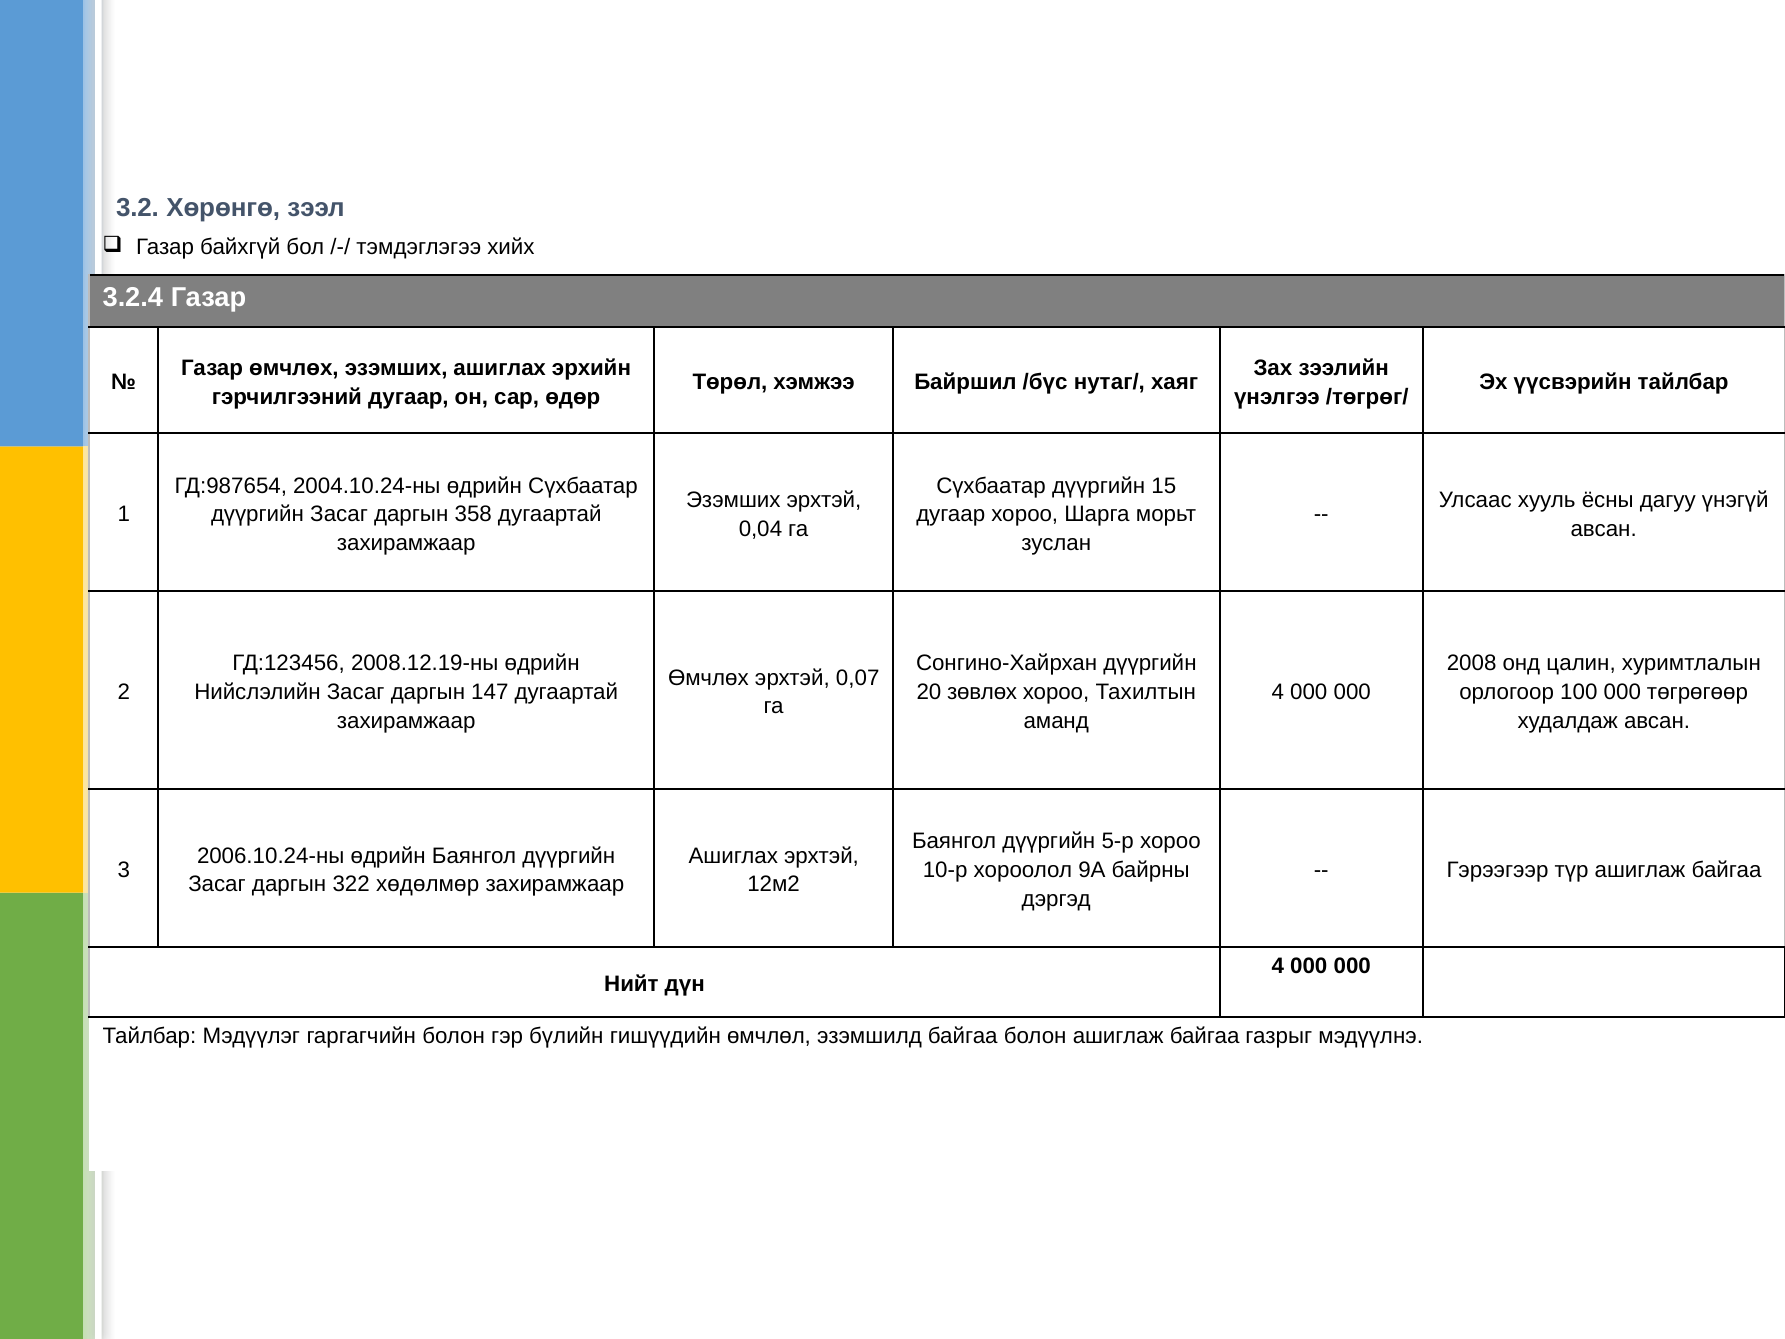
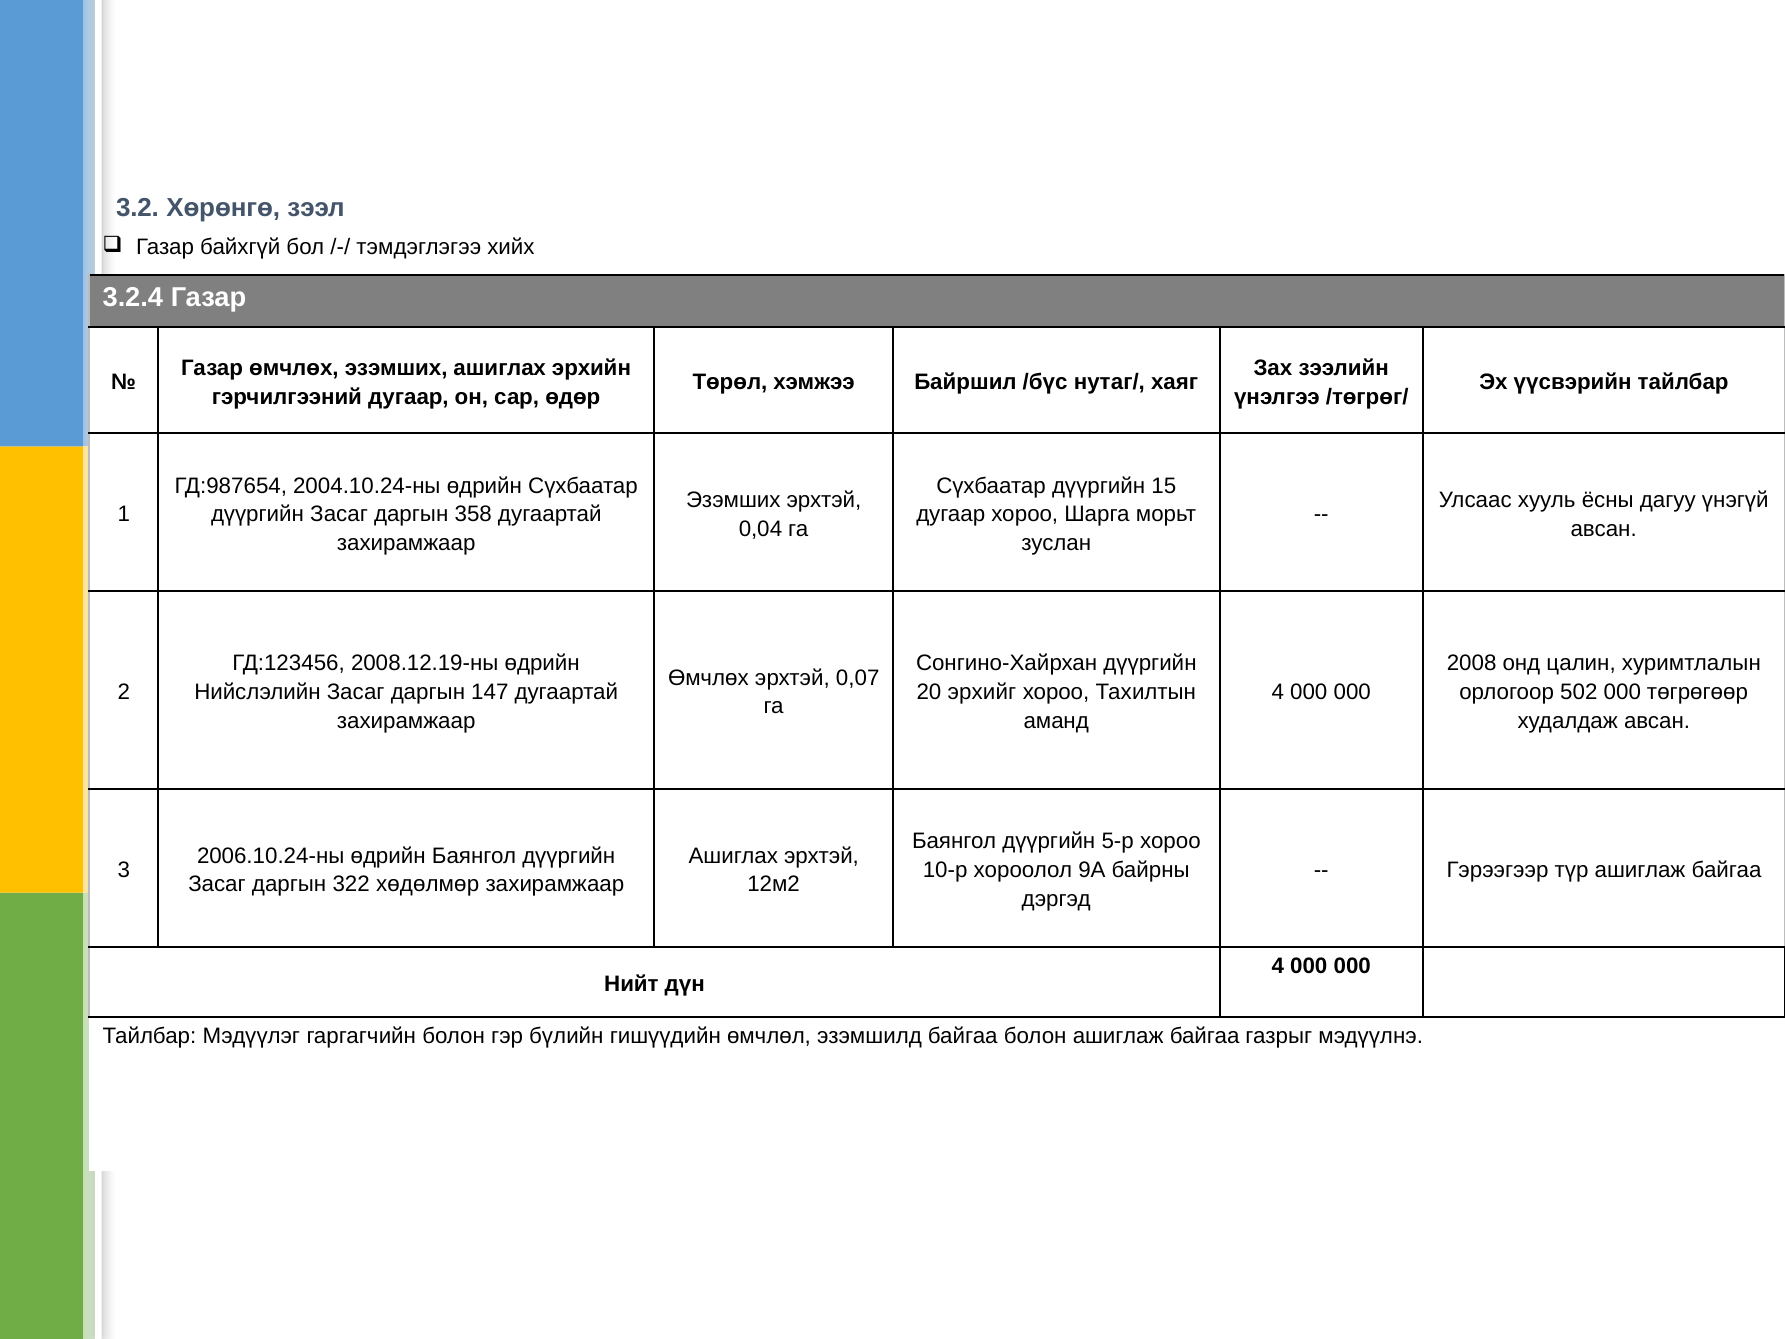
зөвлөх: зөвлөх -> эрхийг
100: 100 -> 502
